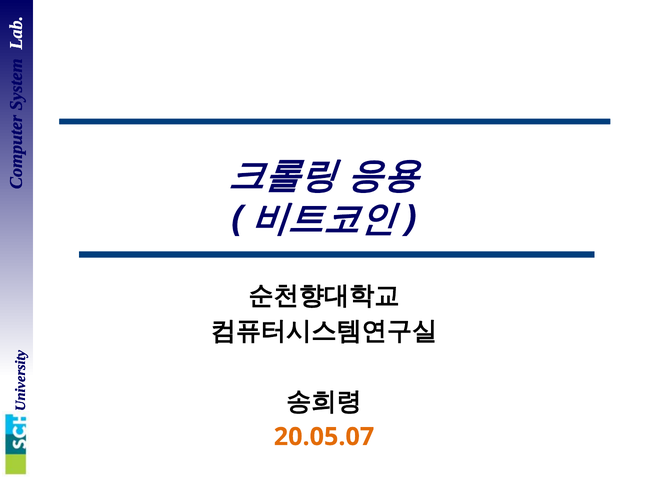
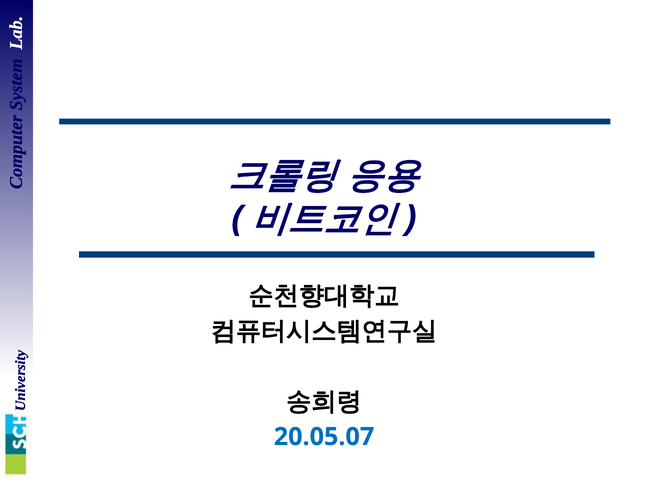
20.05.07 colour: orange -> blue
